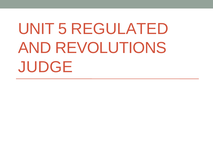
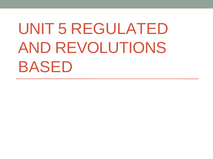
JUDGE: JUDGE -> BASED
